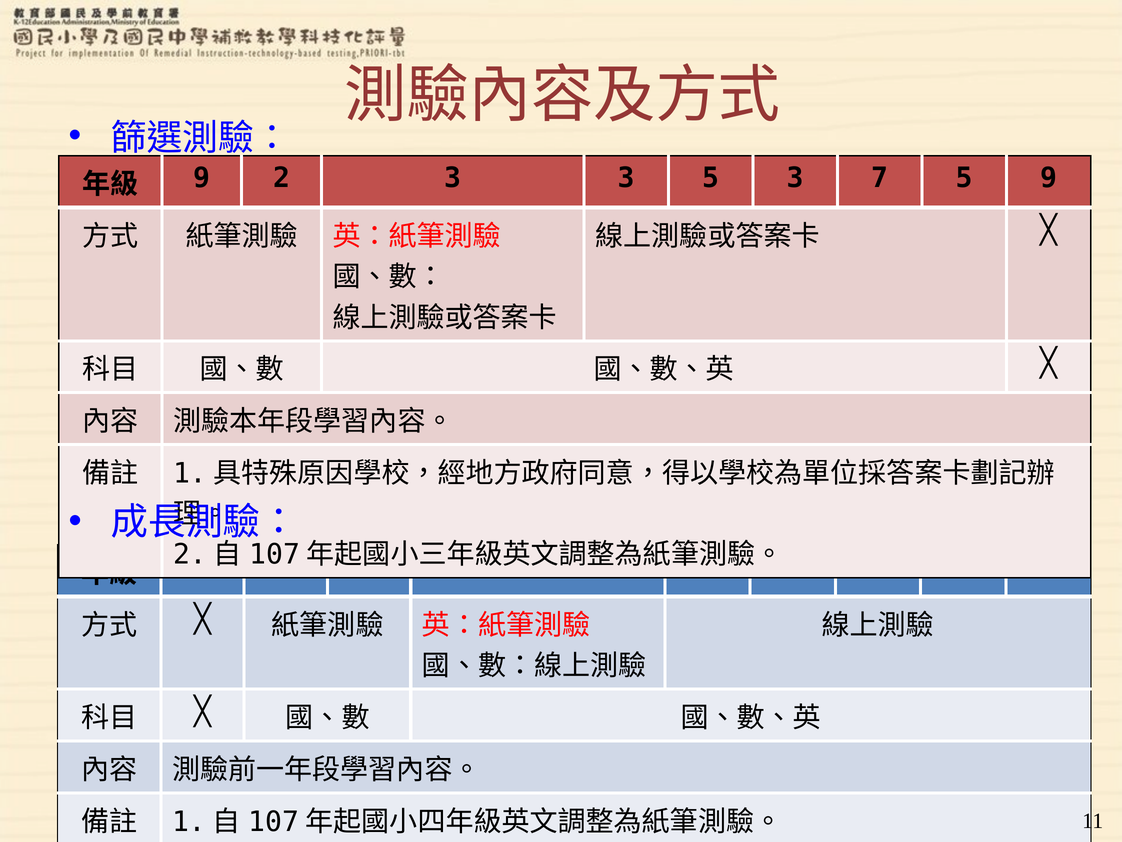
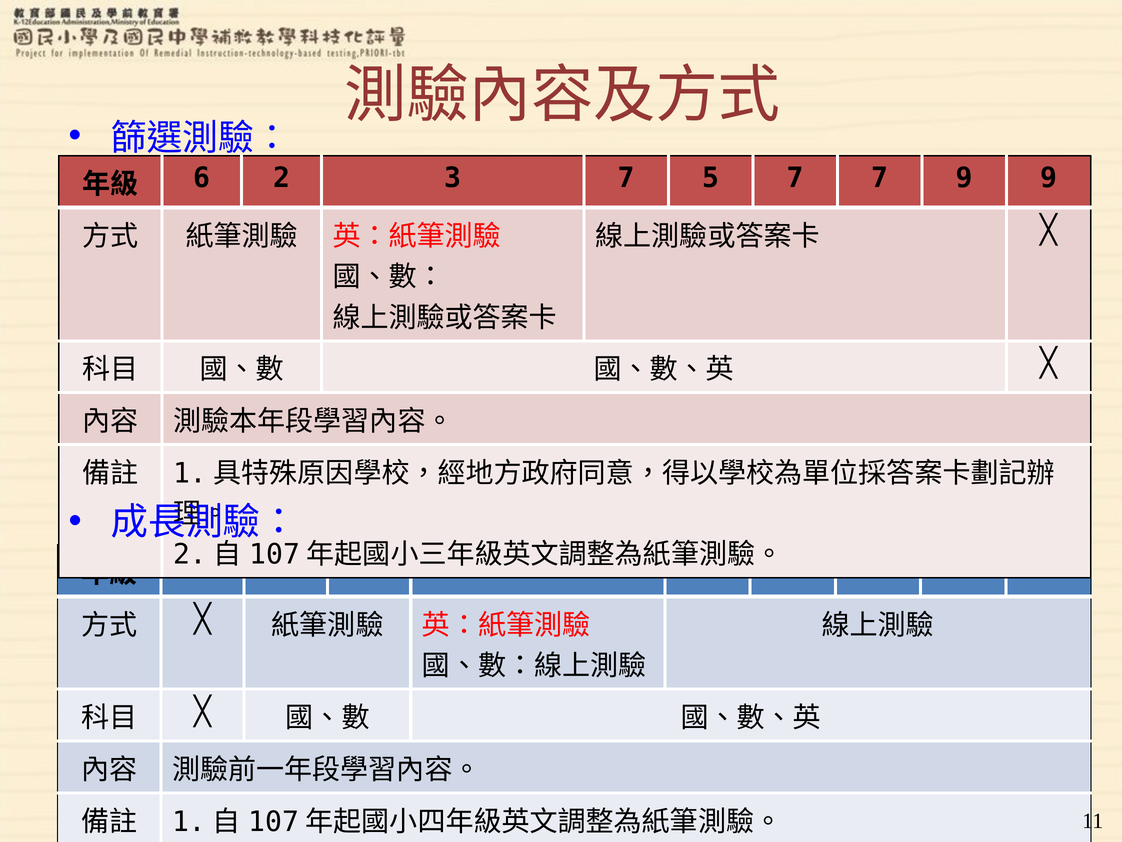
9 at (202, 178): 9 -> 6
3 3: 3 -> 7
5 3: 3 -> 7
7 5: 5 -> 9
